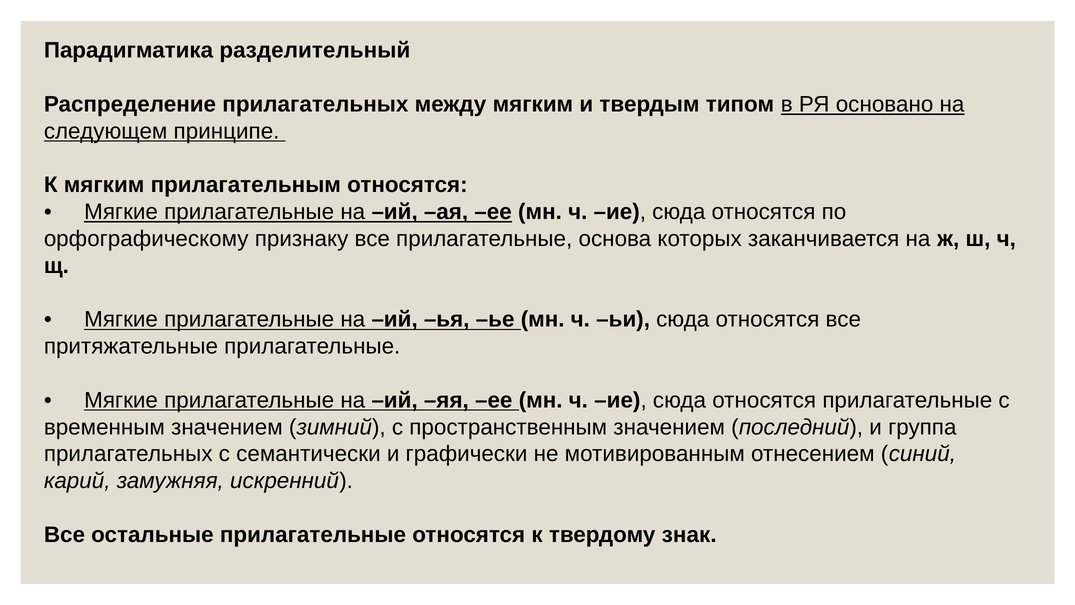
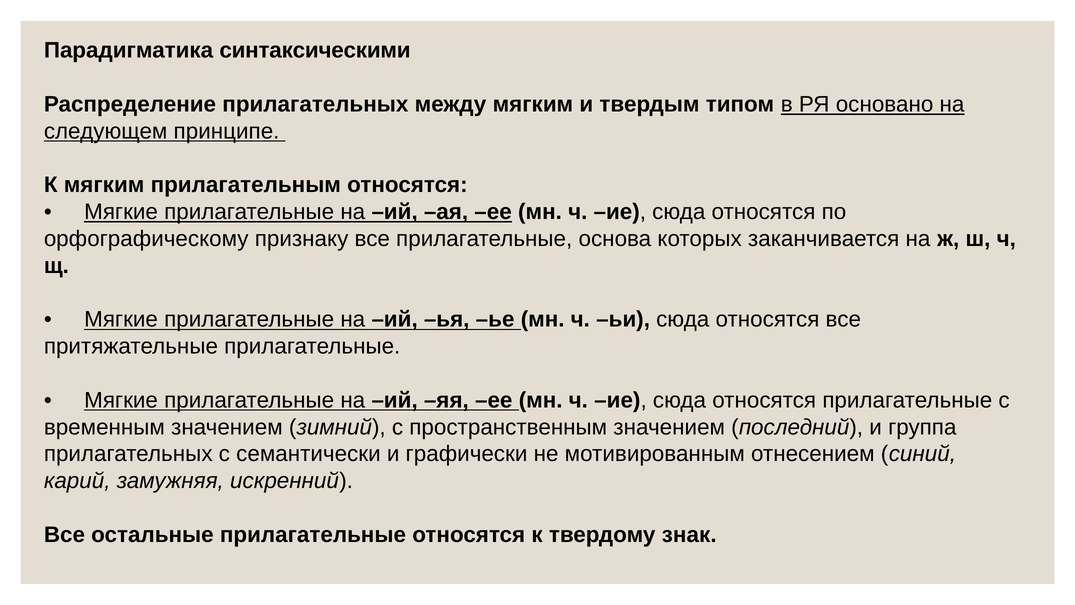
разделительный: разделительный -> синтаксическими
